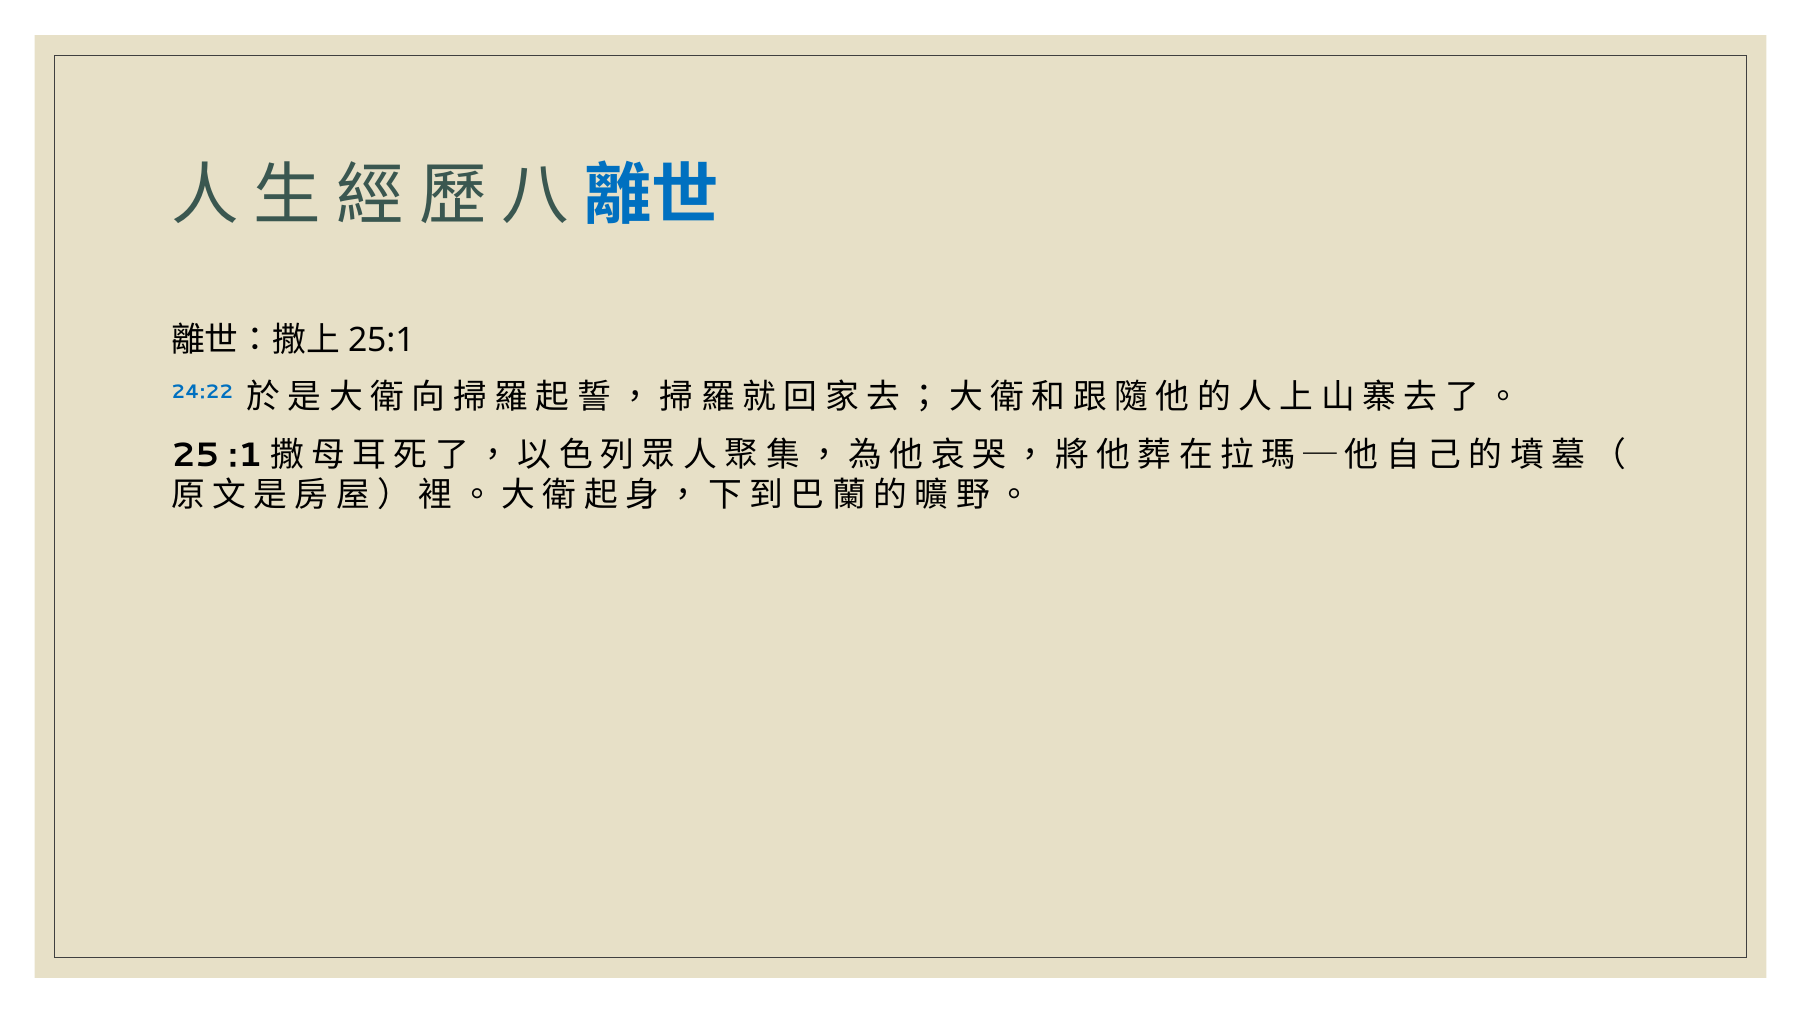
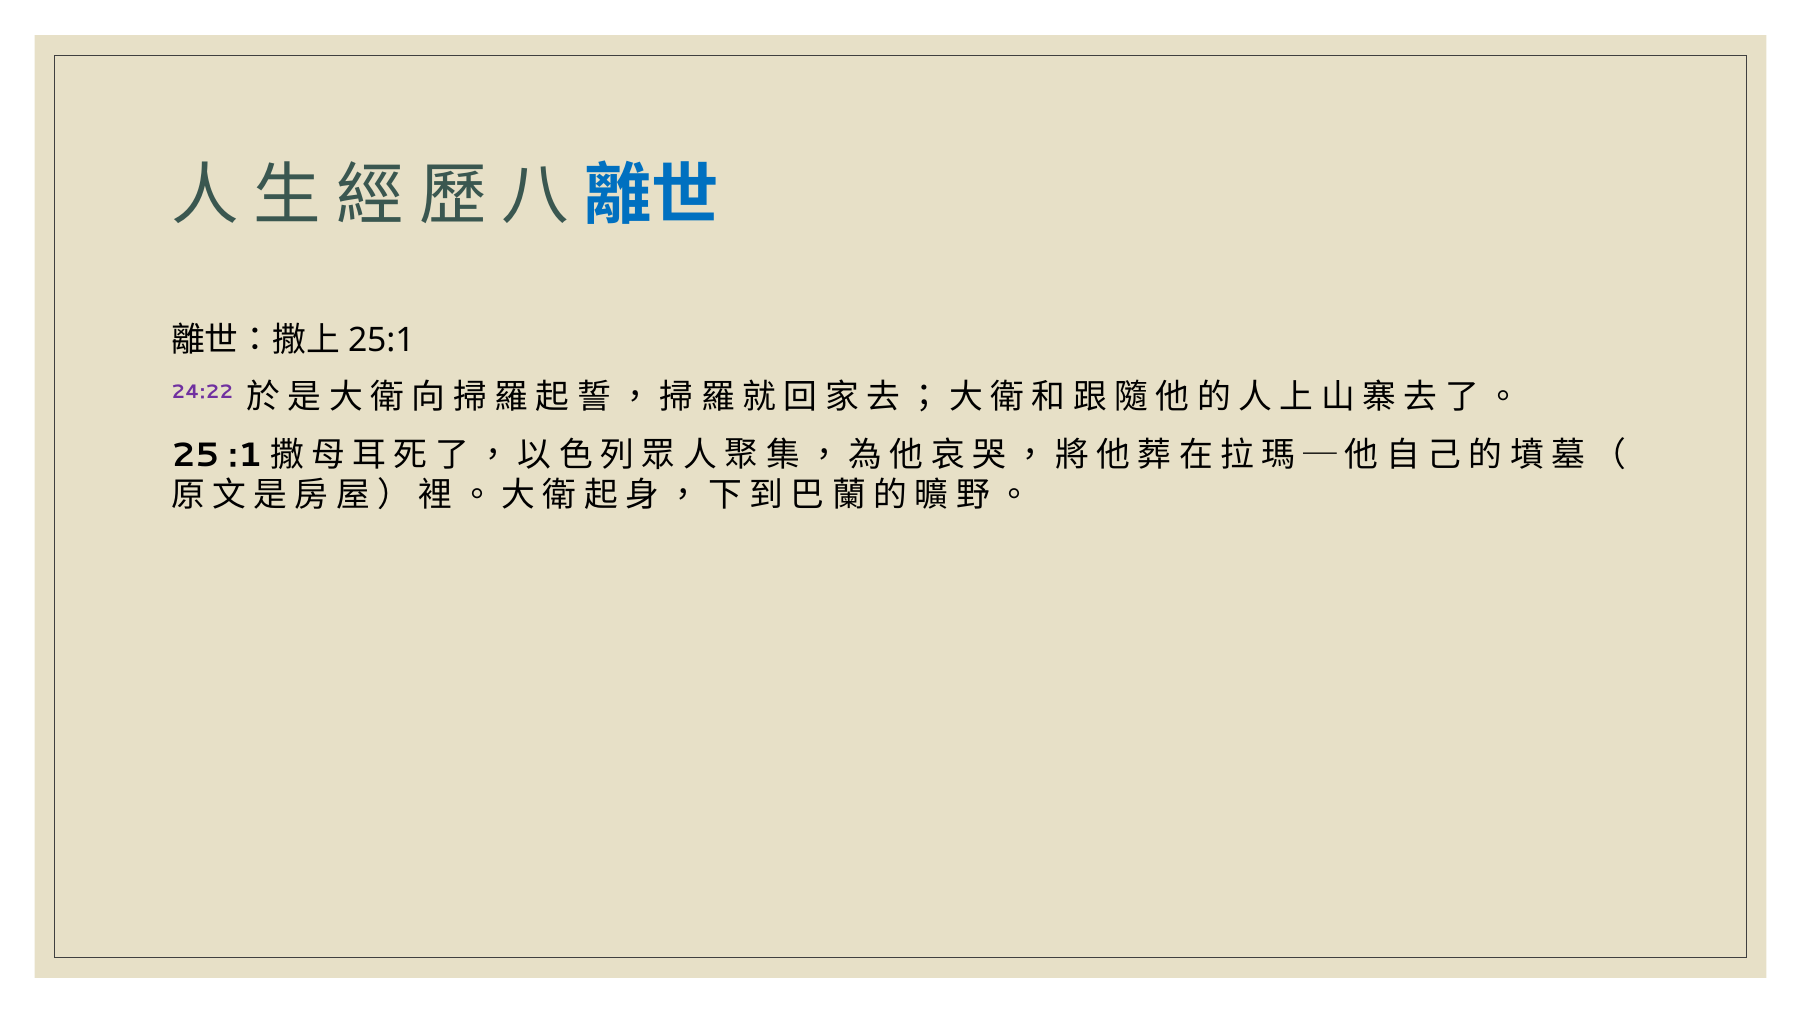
24:22 colour: blue -> purple
